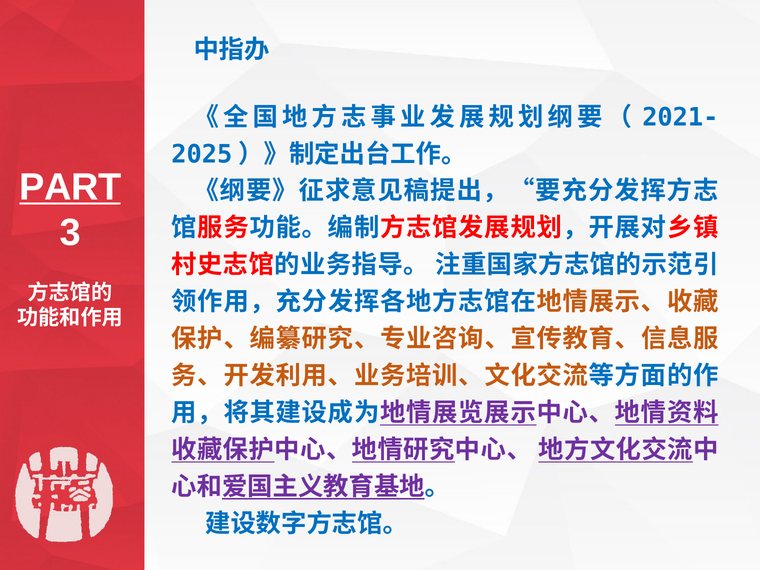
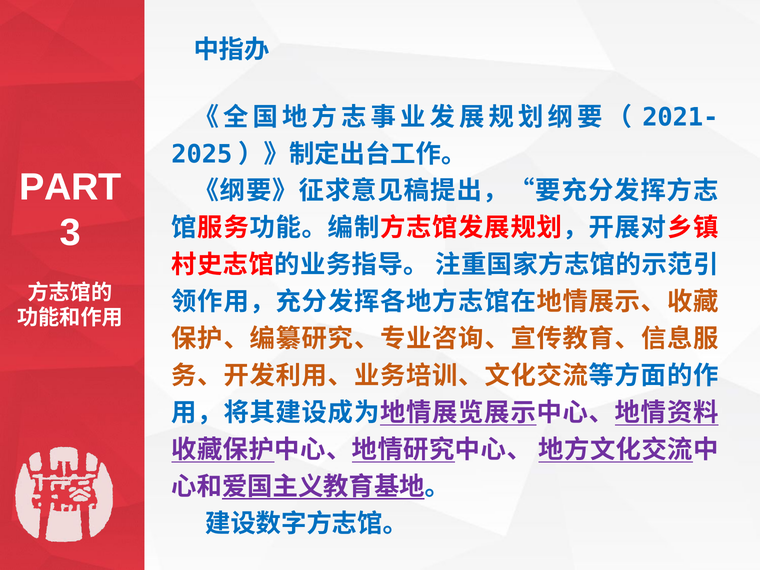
PART underline: present -> none
